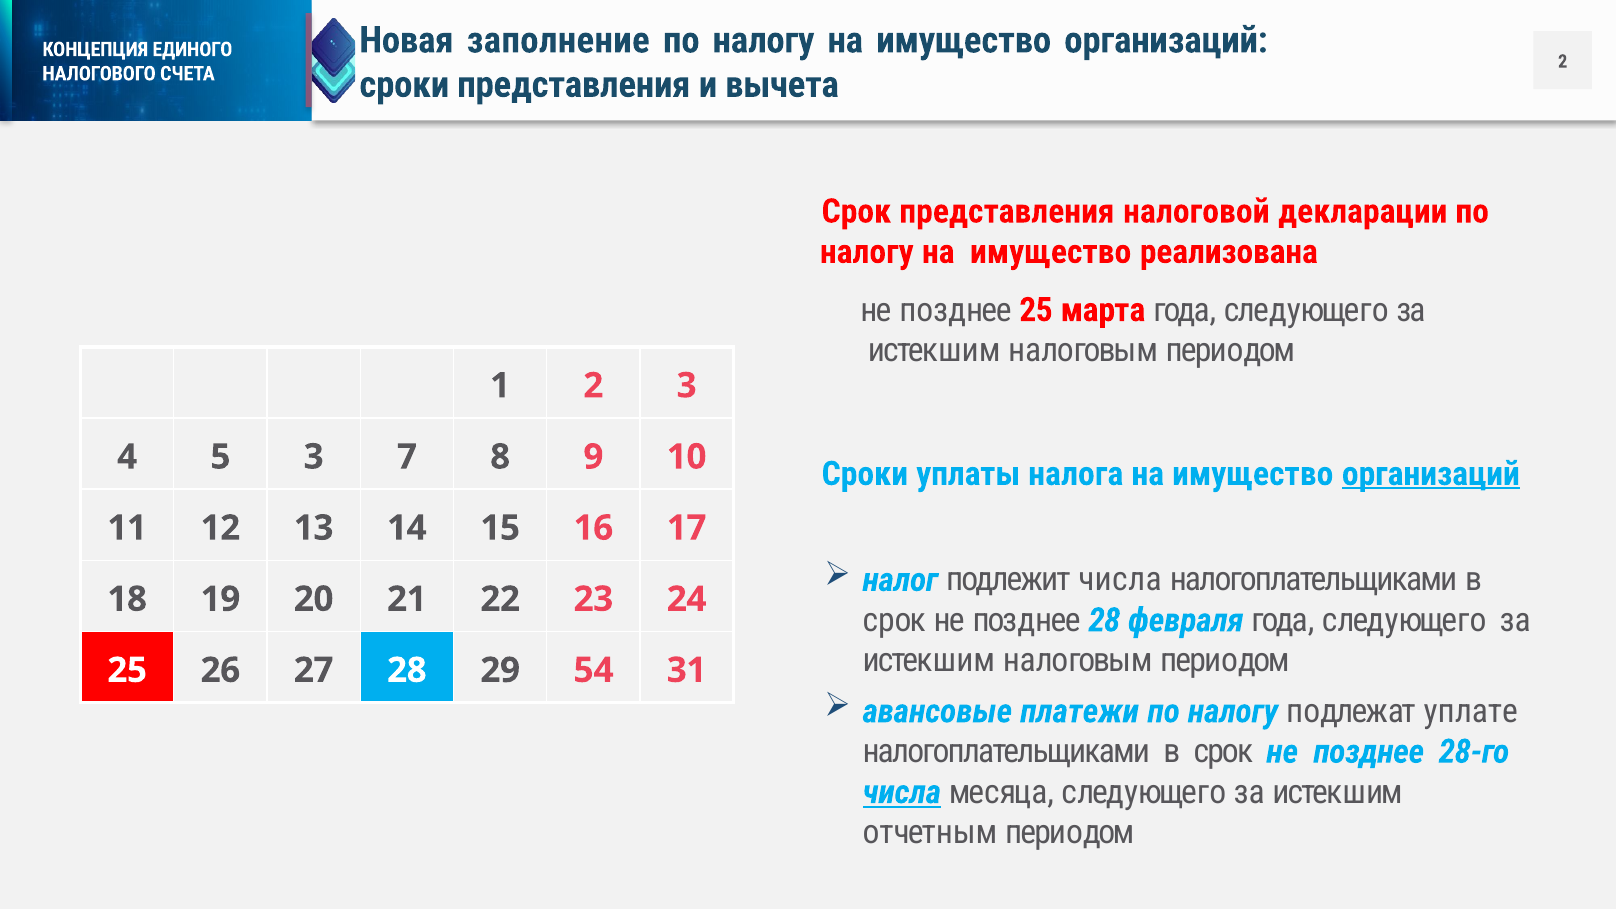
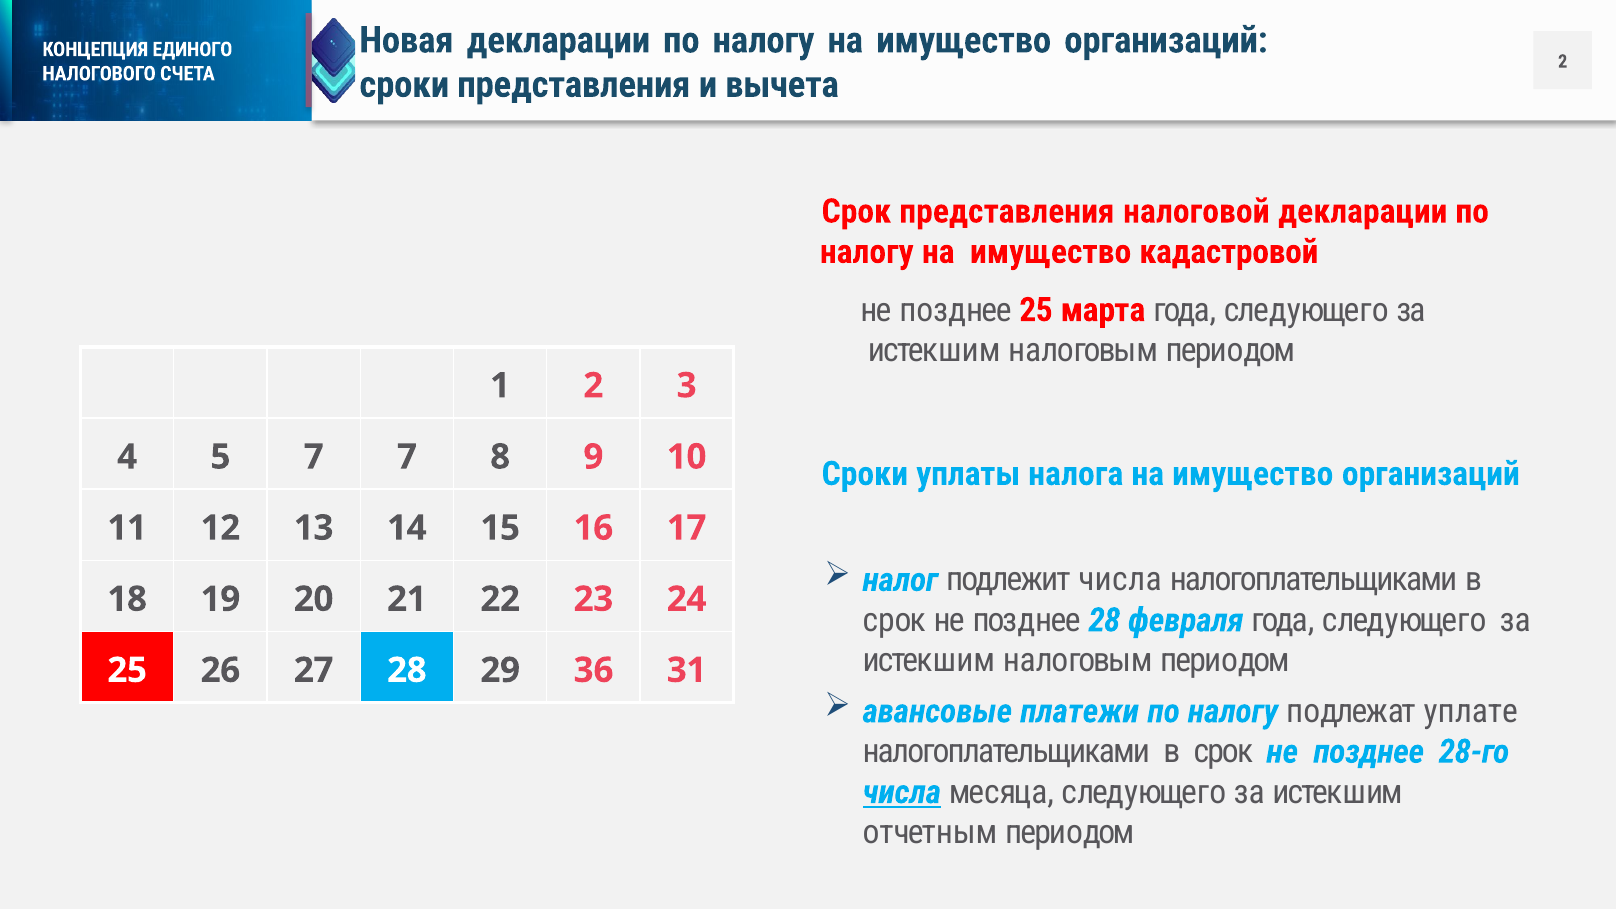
Новая заполнение: заполнение -> декларации
реализована: реализована -> кадастровой
5 3: 3 -> 7
организаций at (1431, 474) underline: present -> none
54: 54 -> 36
